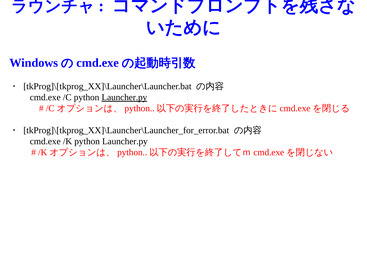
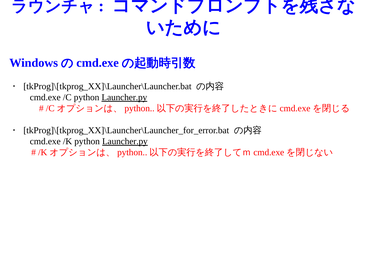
Launcher.py at (125, 142) underline: none -> present
